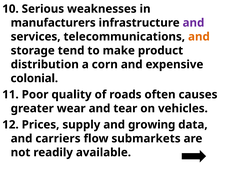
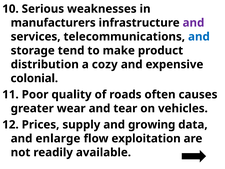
and at (199, 37) colour: orange -> blue
corn: corn -> cozy
carriers: carriers -> enlarge
submarkets: submarkets -> exploitation
